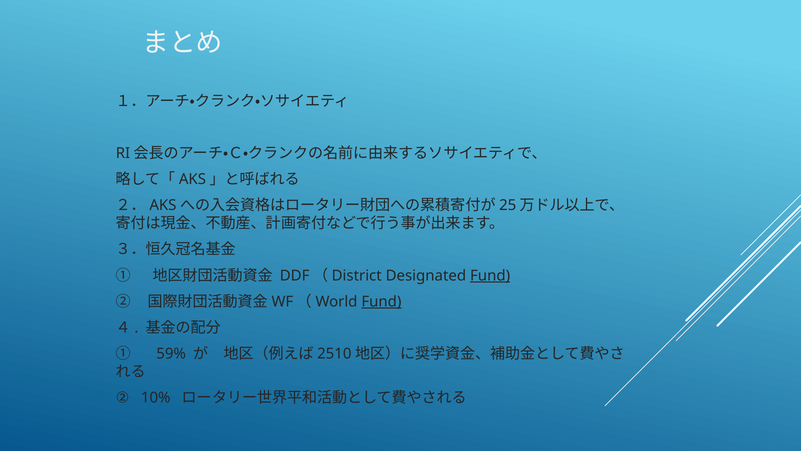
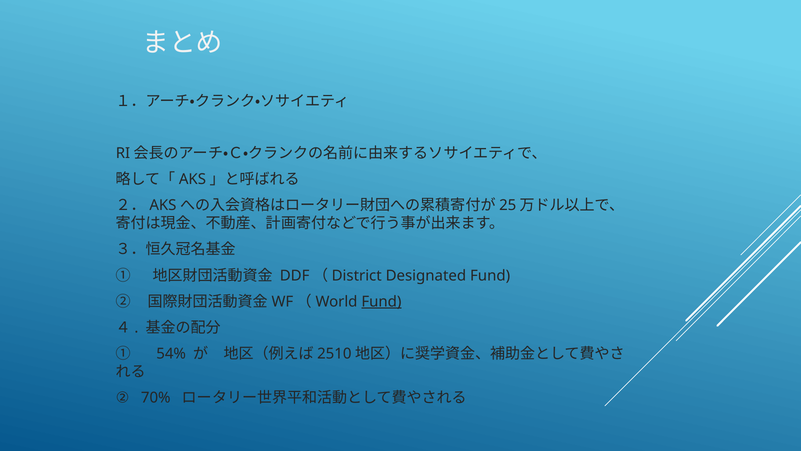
Fund at (490, 275) underline: present -> none
59%: 59% -> 54%
10%: 10% -> 70%
